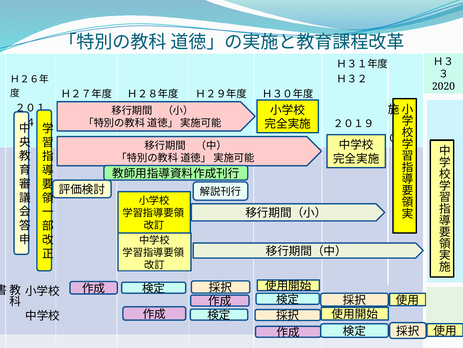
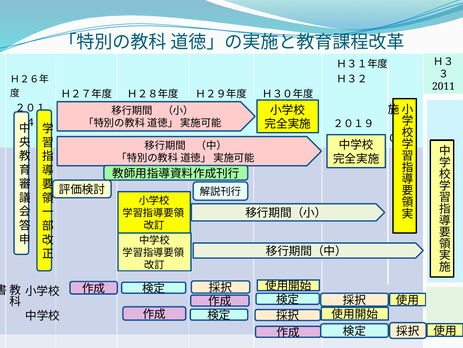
2020: 2020 -> 2011
